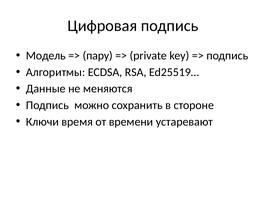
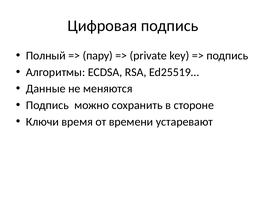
Модель: Модель -> Полный
